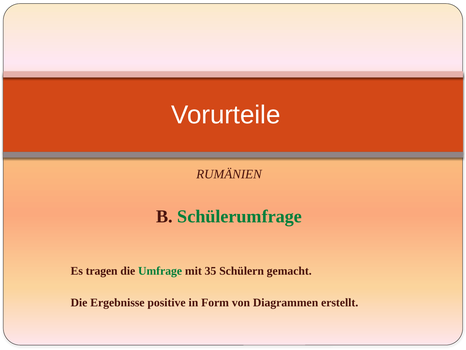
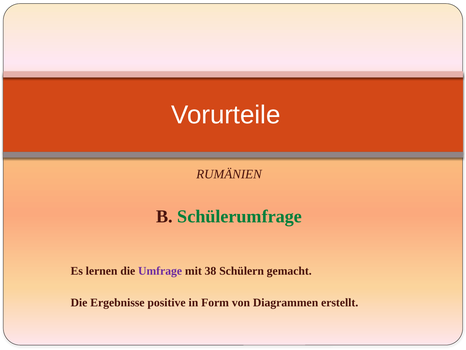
tragen: tragen -> lernen
Umfrage colour: green -> purple
35: 35 -> 38
